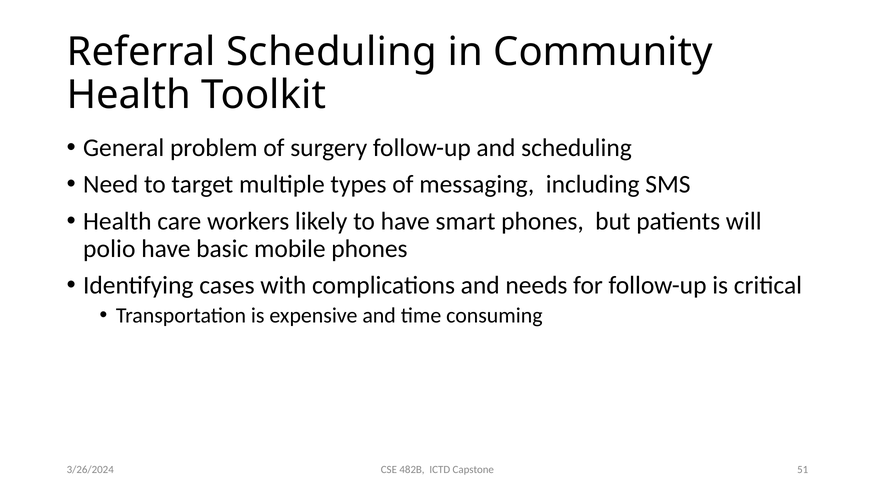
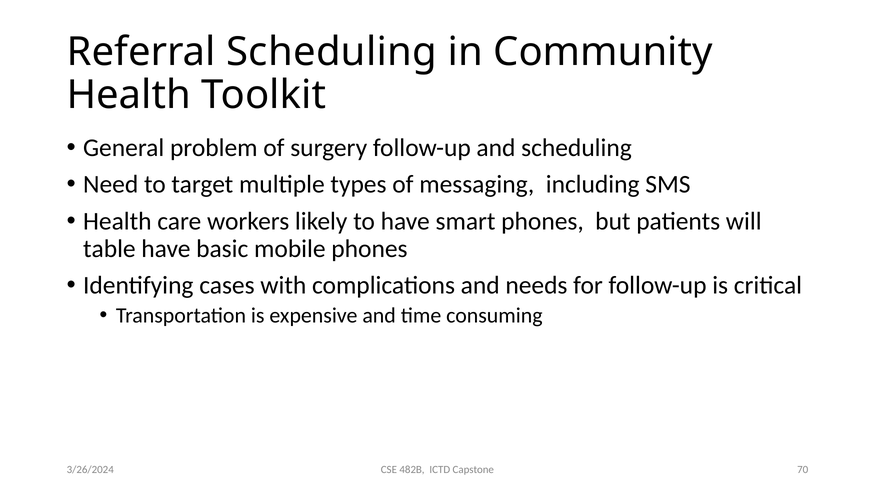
polio: polio -> table
51: 51 -> 70
